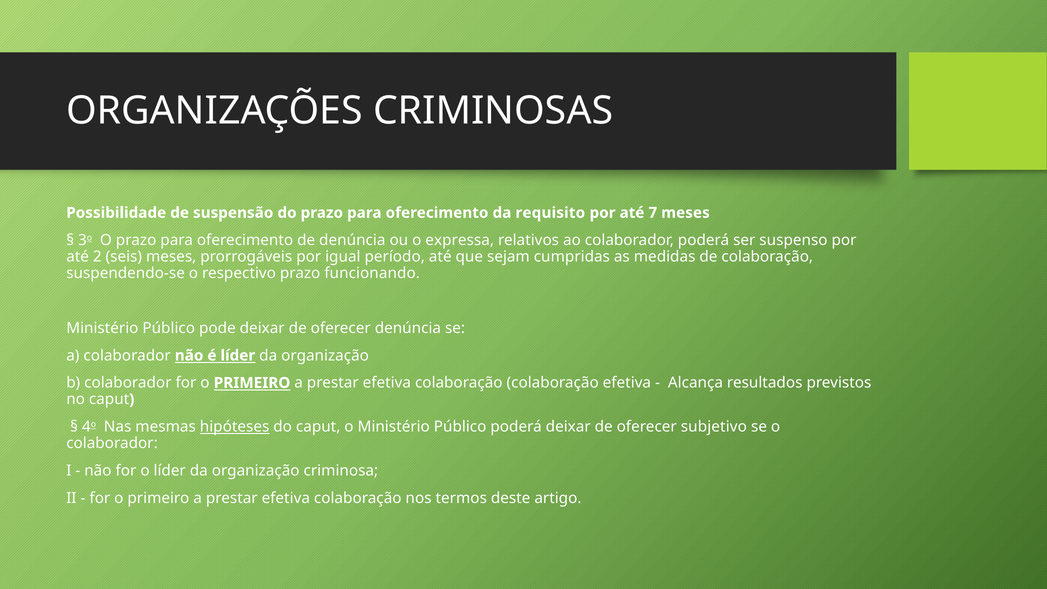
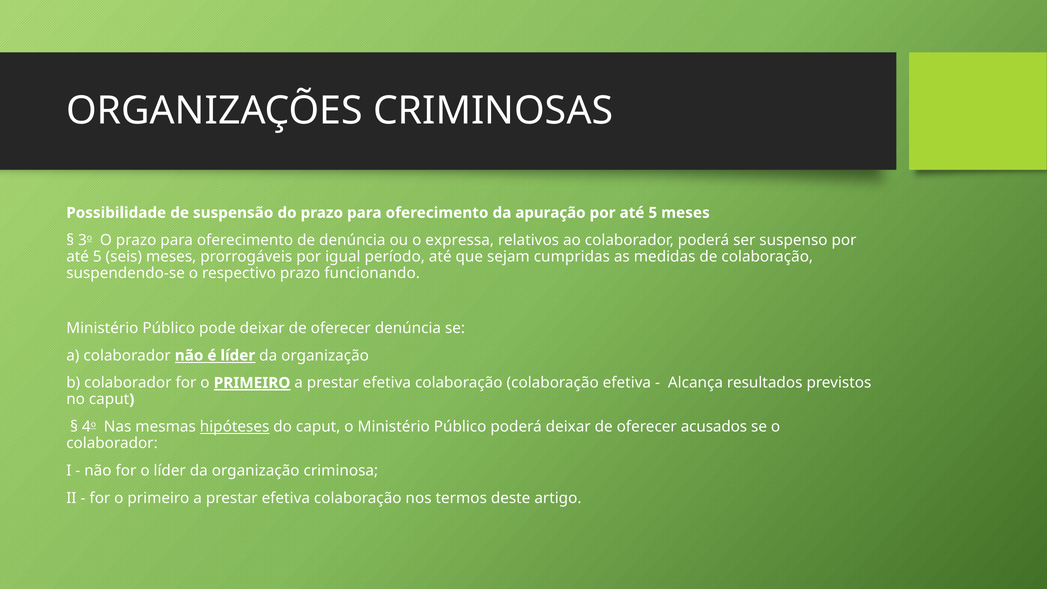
requisito: requisito -> apuração
7 at (653, 213): 7 -> 5
2 at (97, 257): 2 -> 5
PRIMEIRO at (252, 383) underline: none -> present
subjetivo: subjetivo -> acusados
